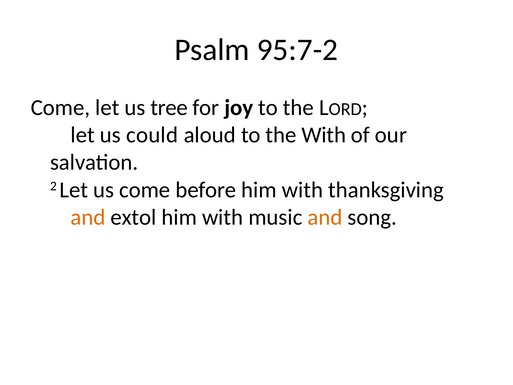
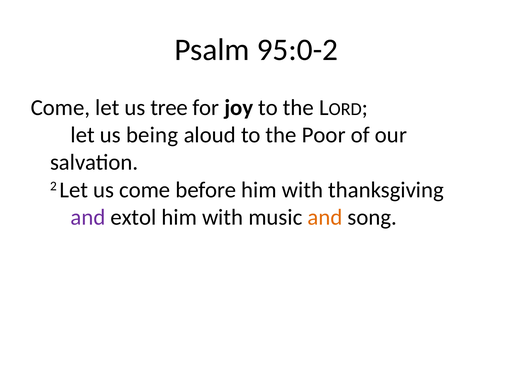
95:7-2: 95:7-2 -> 95:0-2
could: could -> being
the With: With -> Poor
and at (88, 217) colour: orange -> purple
